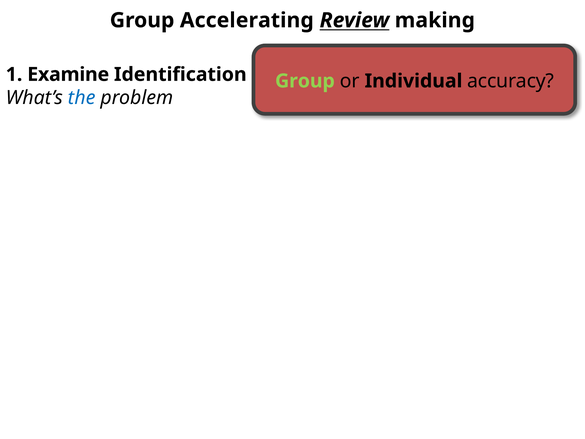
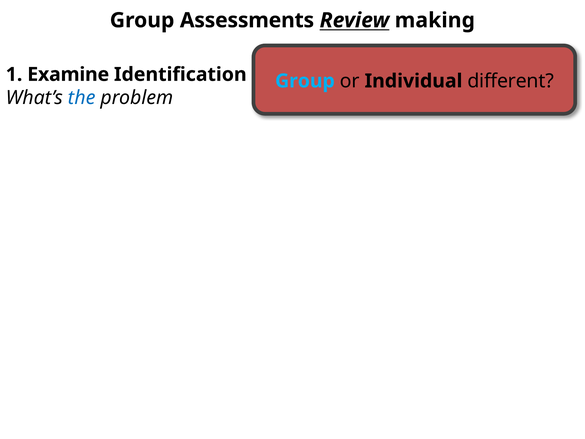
Accelerating: Accelerating -> Assessments
Group at (305, 81) colour: light green -> light blue
accuracy: accuracy -> different
